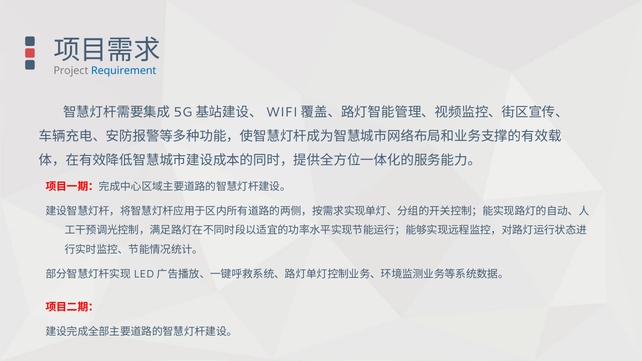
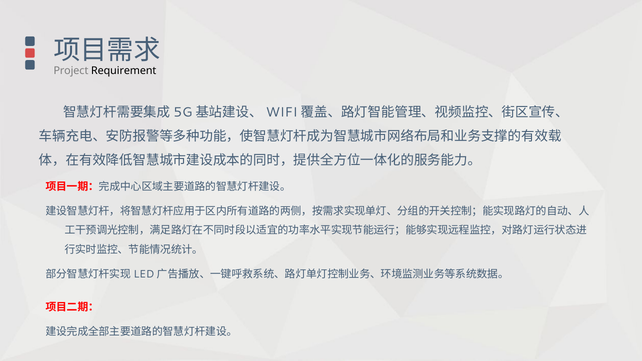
Requirement colour: blue -> black
